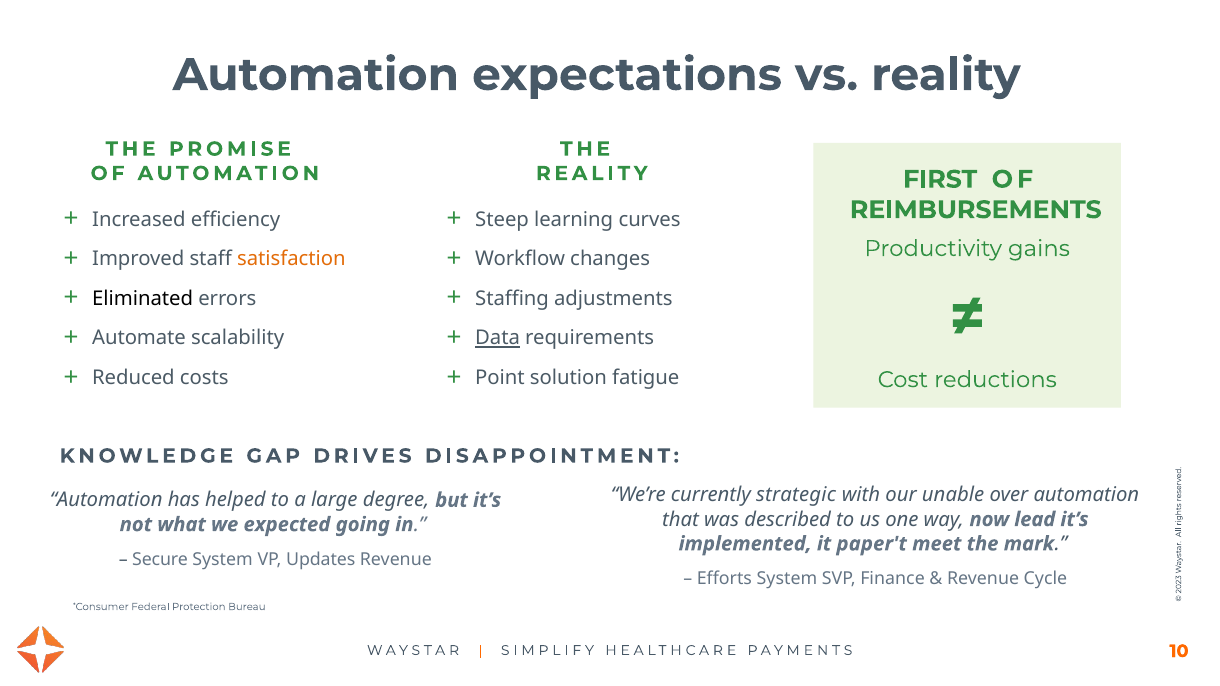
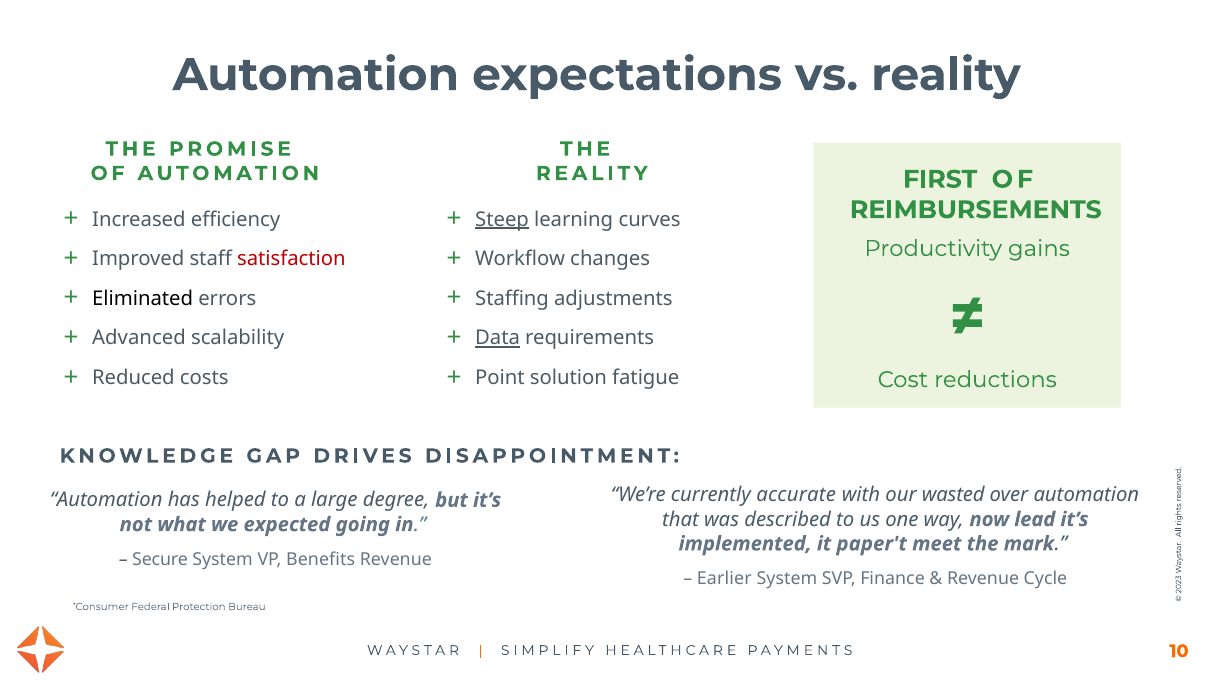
Steep underline: none -> present
satisfaction colour: orange -> red
Automate: Automate -> Advanced
strategic: strategic -> accurate
unable: unable -> wasted
Updates: Updates -> Benefits
Efforts: Efforts -> Earlier
